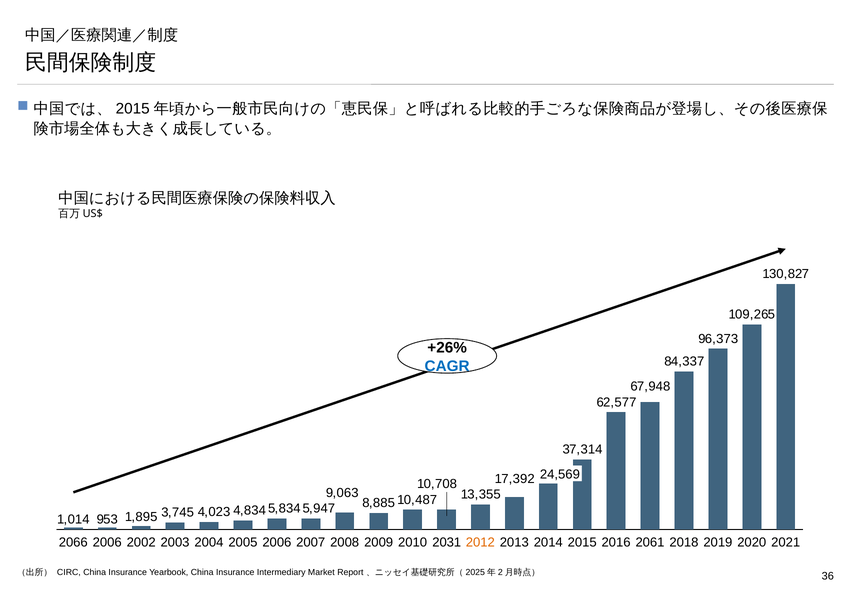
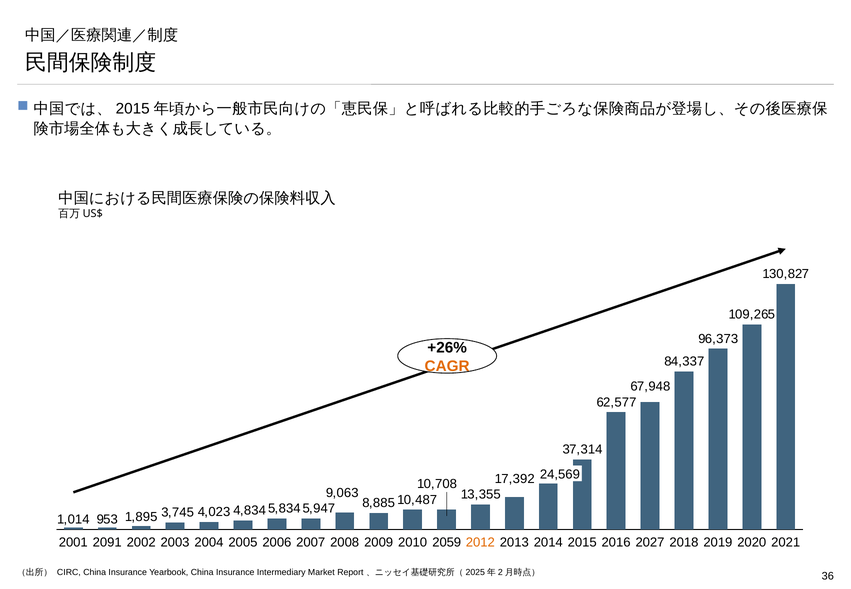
CAGR colour: blue -> orange
2066: 2066 -> 2001
2006 at (107, 543): 2006 -> 2091
2031: 2031 -> 2059
2061: 2061 -> 2027
